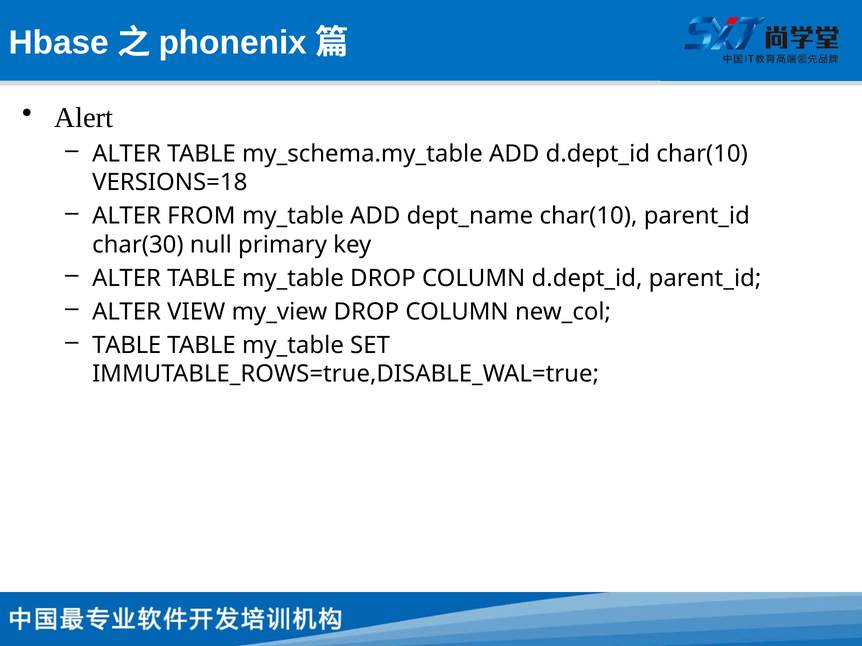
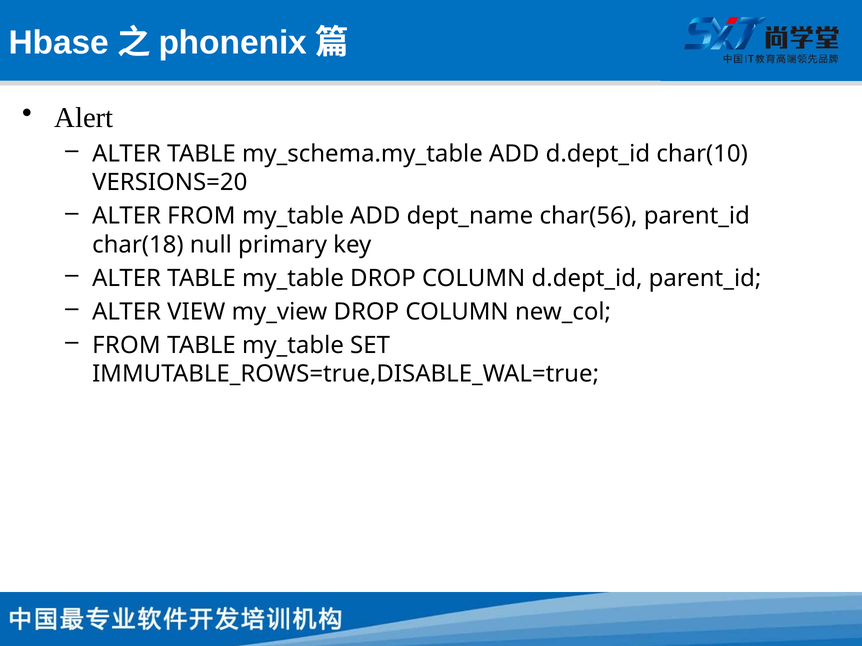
VERSIONS=18: VERSIONS=18 -> VERSIONS=20
dept_name char(10: char(10 -> char(56
char(30: char(30 -> char(18
TABLE at (127, 346): TABLE -> FROM
